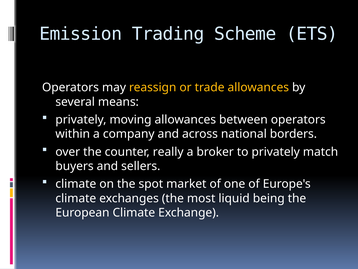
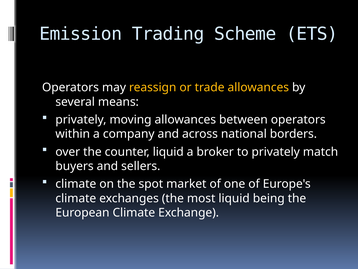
counter really: really -> liquid
